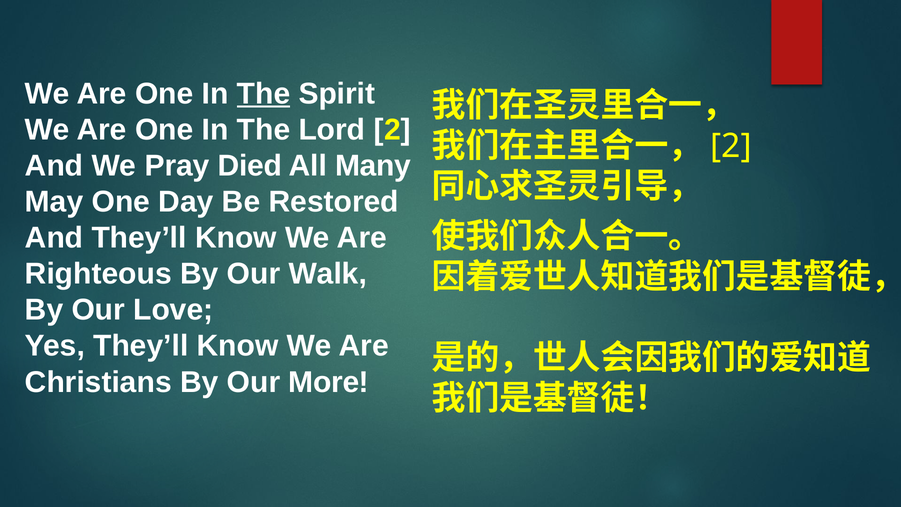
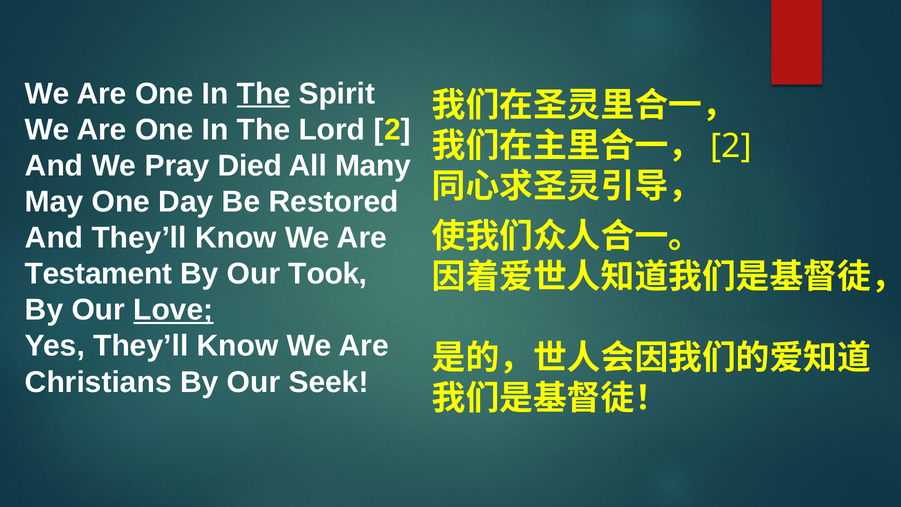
Righteous: Righteous -> Testament
Walk: Walk -> Took
Love underline: none -> present
More: More -> Seek
